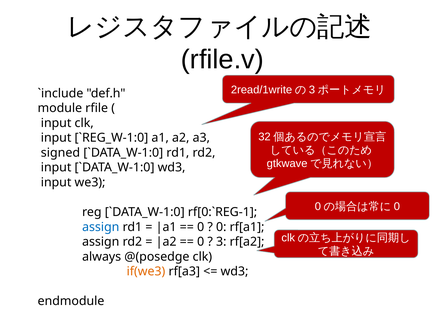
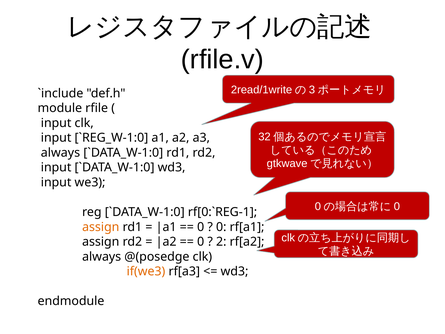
signed at (60, 153): signed -> always
assign at (101, 227) colour: blue -> orange
3: 3 -> 2
